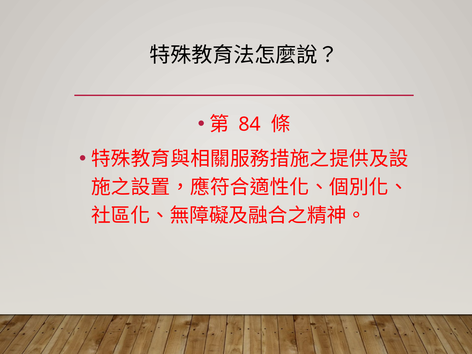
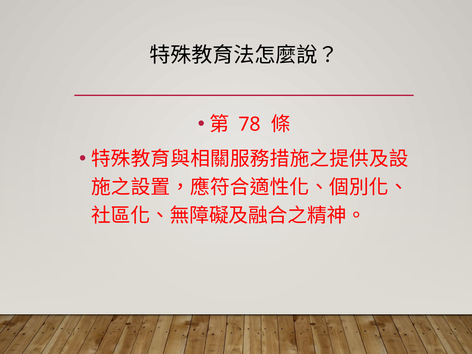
84: 84 -> 78
